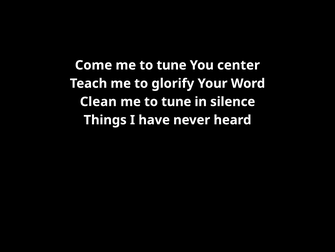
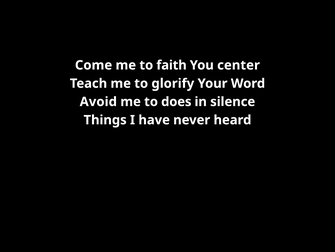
tune at (172, 65): tune -> faith
Clean: Clean -> Avoid
tune at (176, 101): tune -> does
